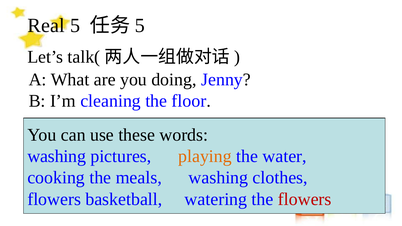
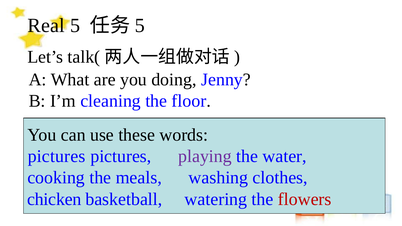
washing at (57, 156): washing -> pictures
playing colour: orange -> purple
flowers at (54, 199): flowers -> chicken
